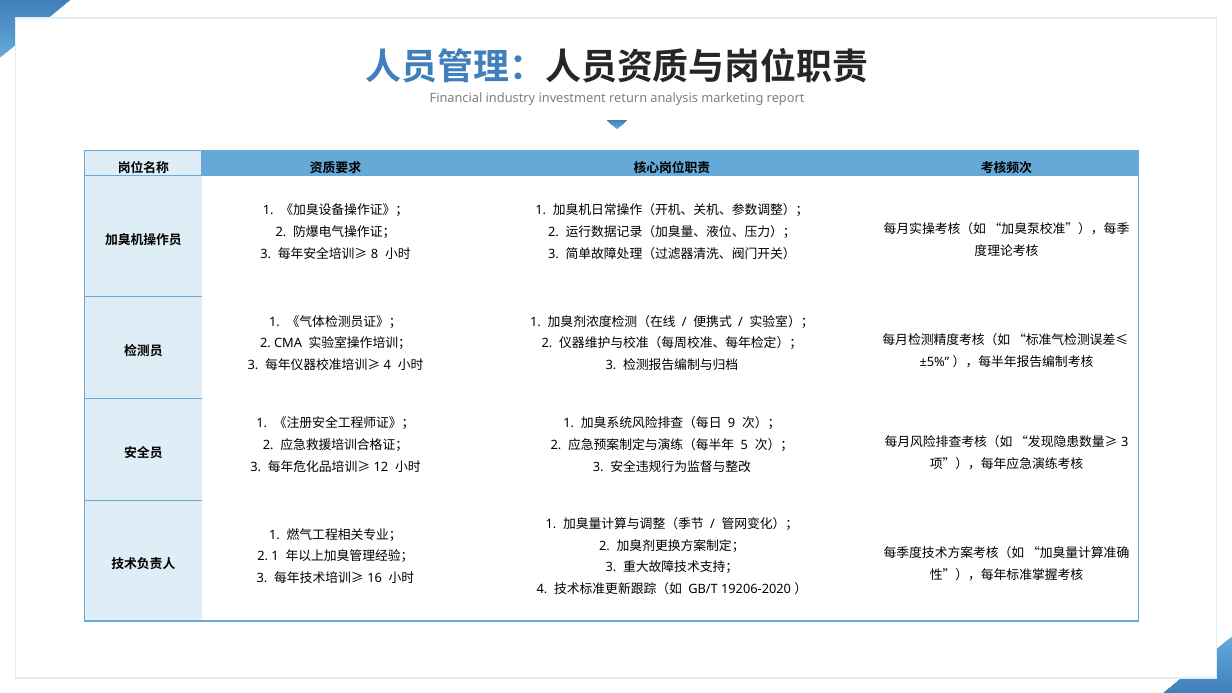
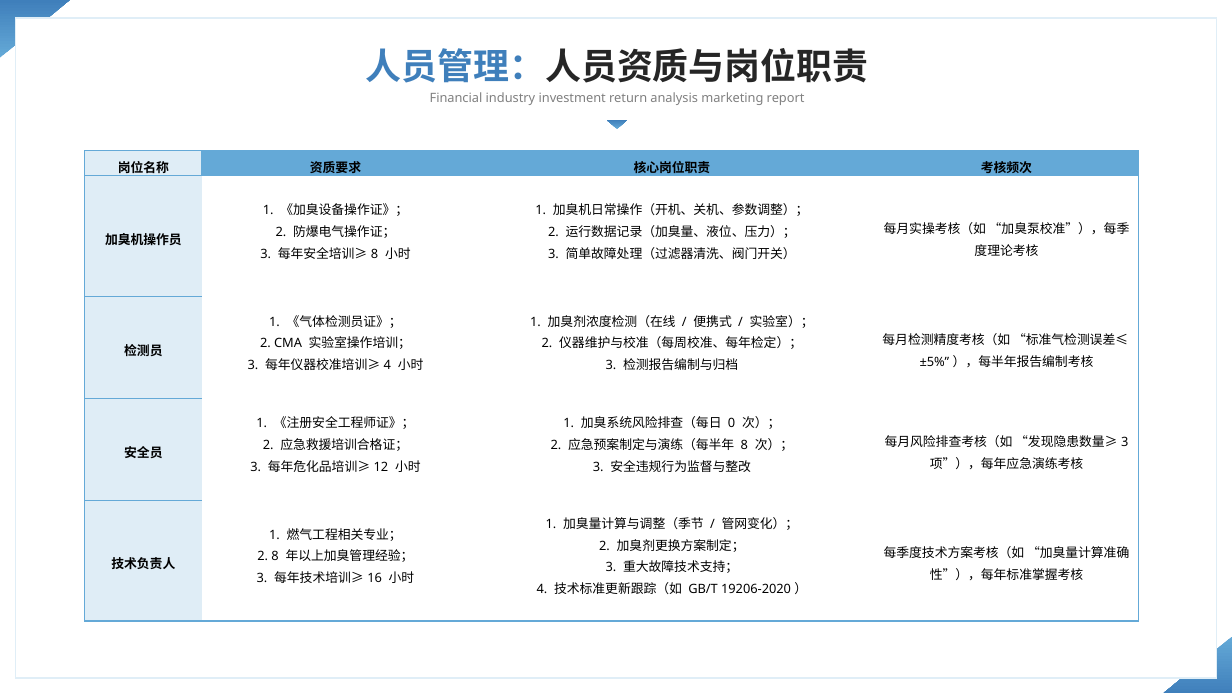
9: 9 -> 0
5 at (744, 445): 5 -> 8
2 1: 1 -> 8
